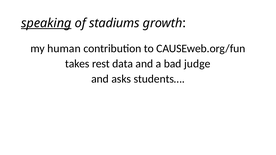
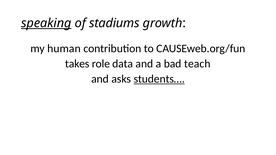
rest: rest -> role
judge: judge -> teach
students… underline: none -> present
